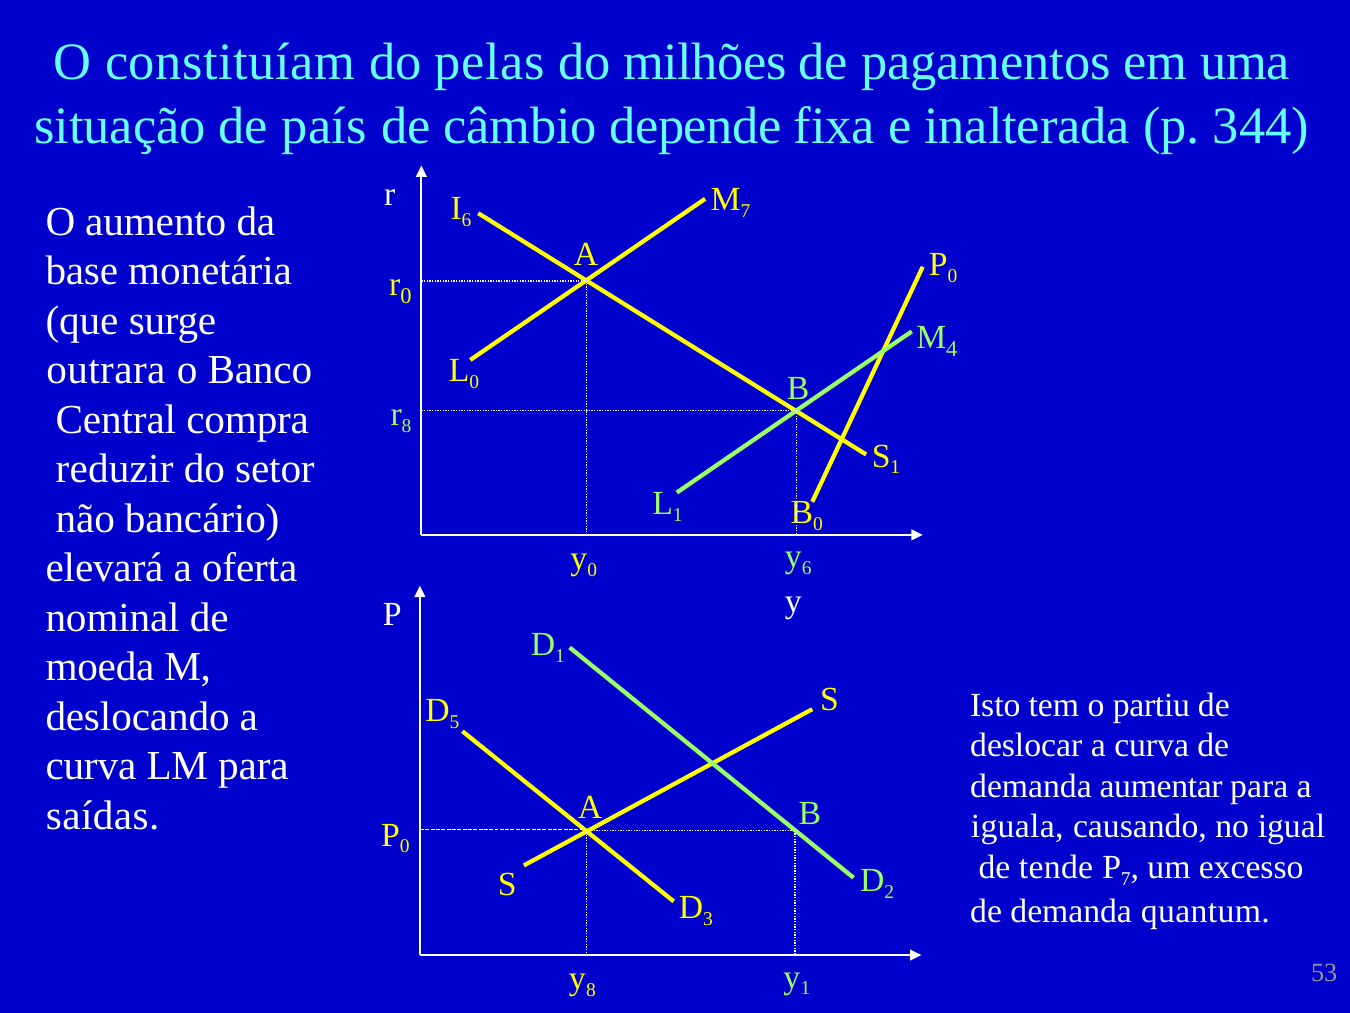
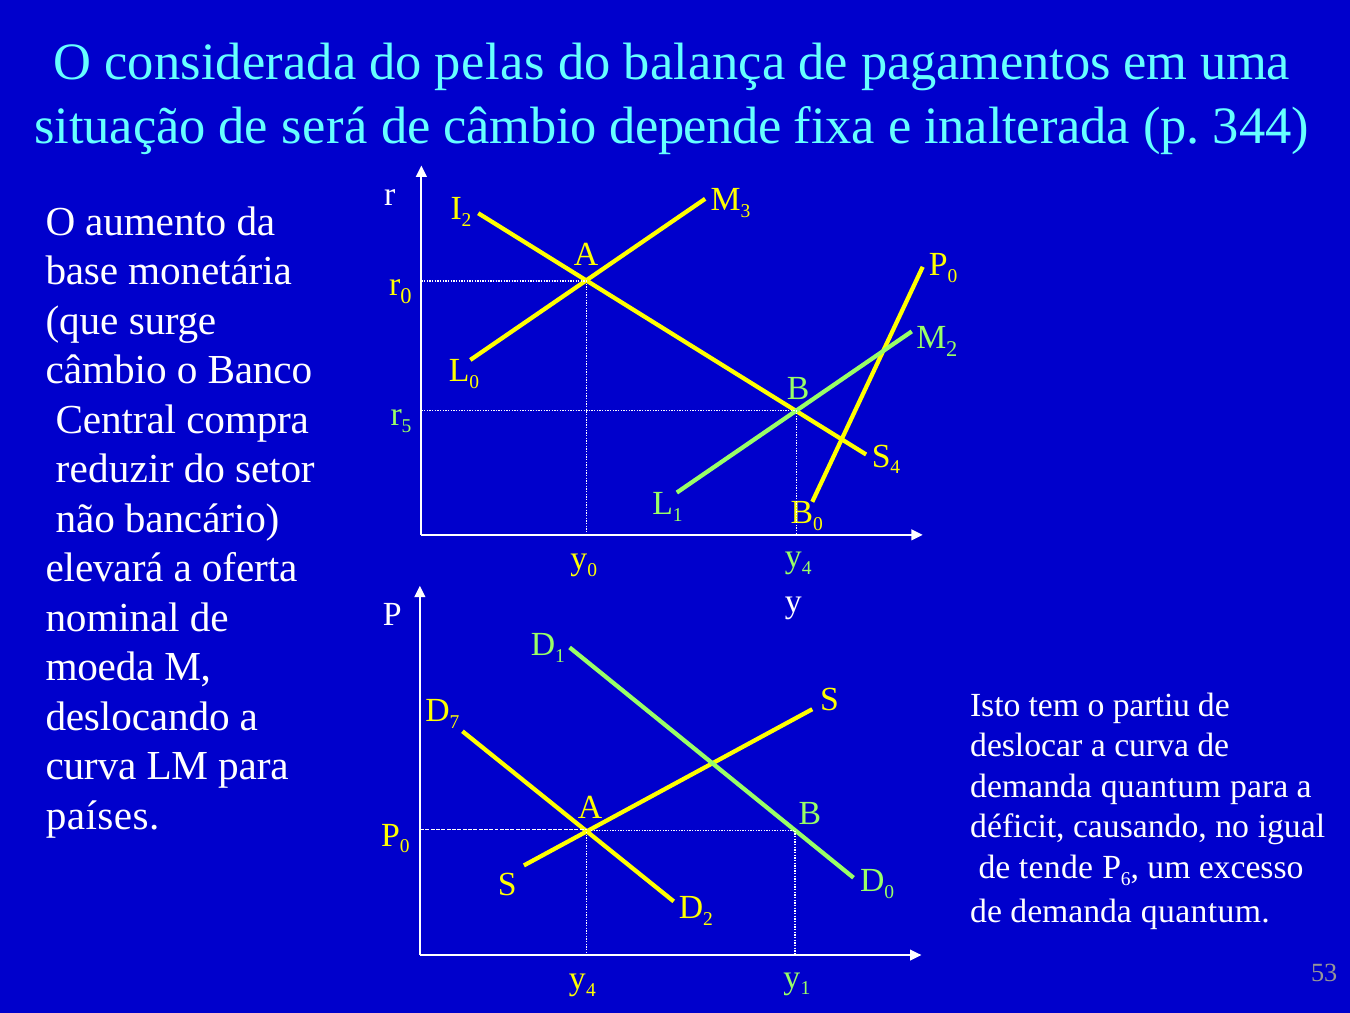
constituíam: constituíam -> considerada
milhões: milhões -> balança
país: país -> será
M 7: 7 -> 3
6 at (466, 220): 6 -> 2
M 4: 4 -> 2
outrara at (106, 370): outrara -> câmbio
r 8: 8 -> 5
S 1: 1 -> 4
6 at (807, 568): 6 -> 4
5: 5 -> 7
aumentar at (1161, 786): aumentar -> quantum
saídas: saídas -> países
iguala: iguala -> déficit
P 7: 7 -> 6
2 at (889, 892): 2 -> 0
3 at (708, 919): 3 -> 2
8 at (591, 990): 8 -> 4
